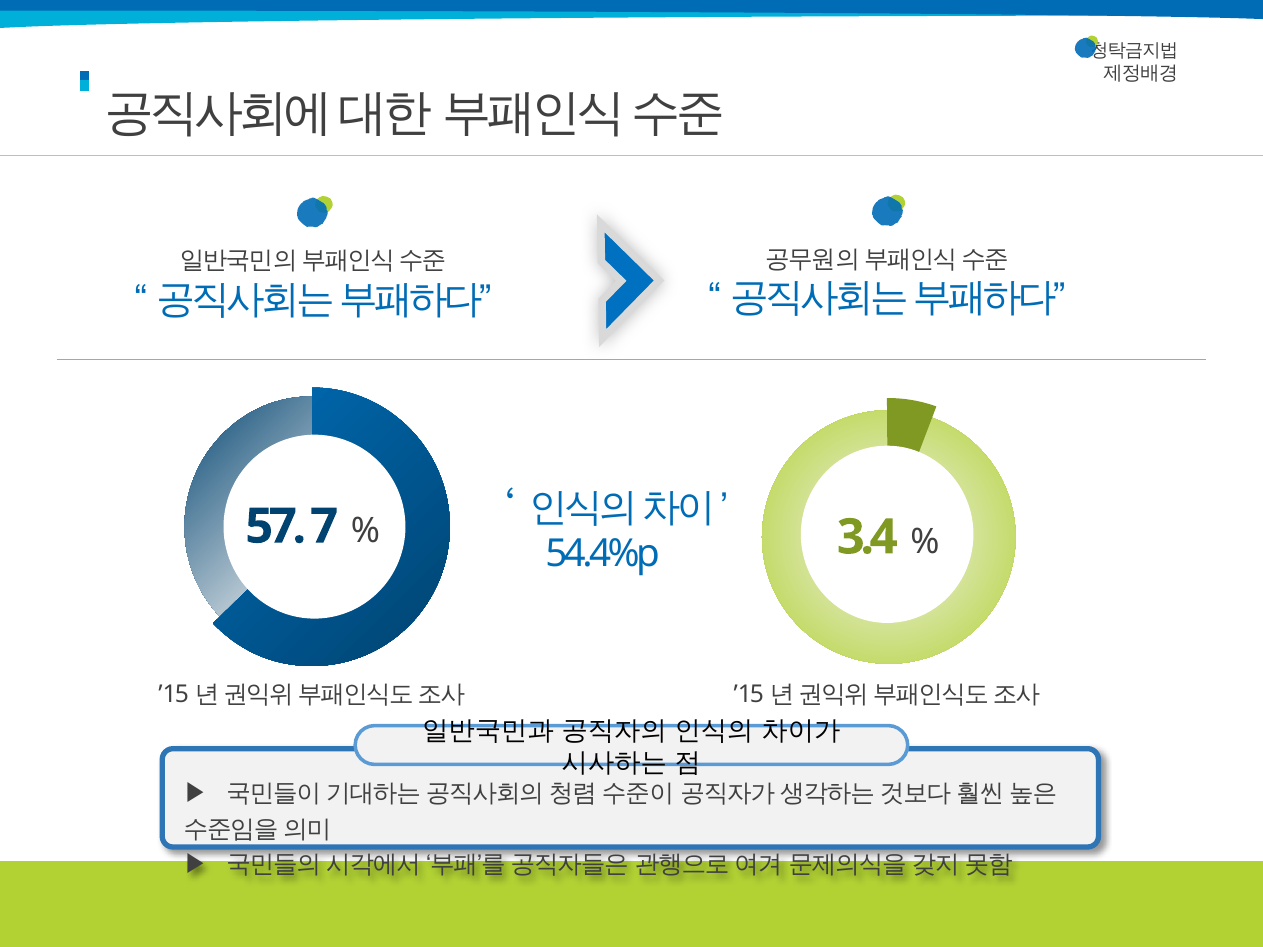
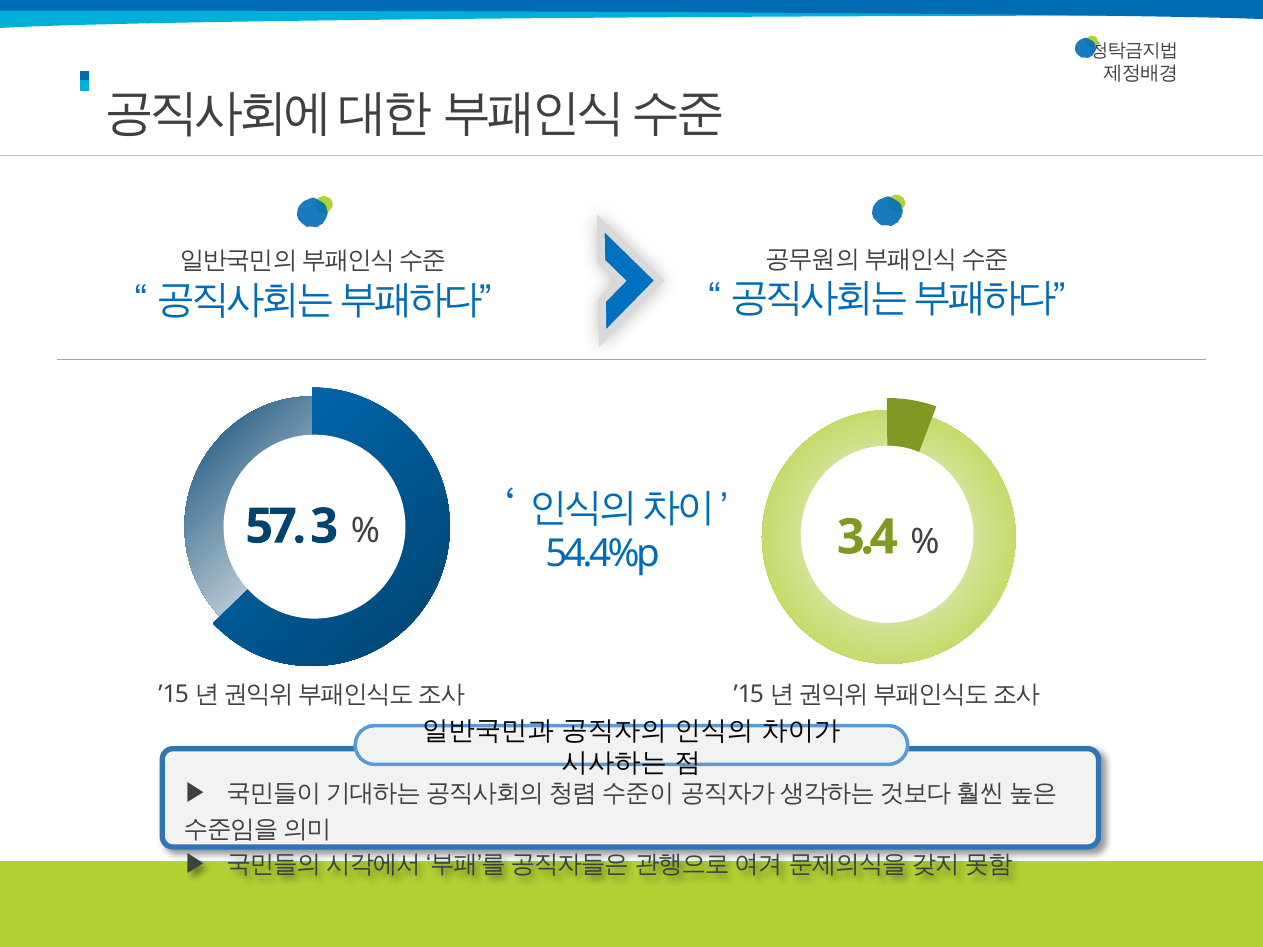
7: 7 -> 3
